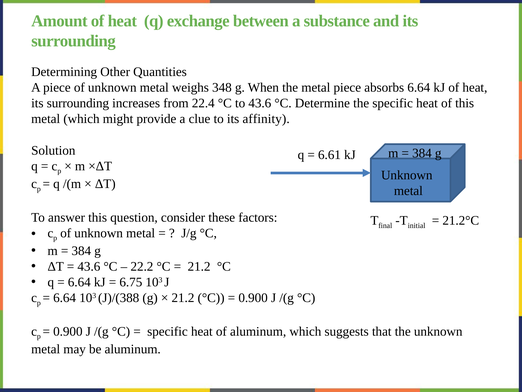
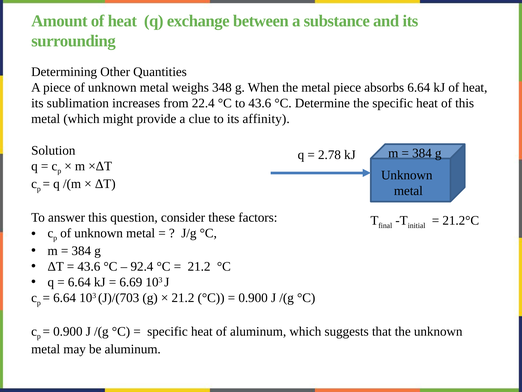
surrounding at (78, 103): surrounding -> sublimation
6.61: 6.61 -> 2.78
22.2: 22.2 -> 92.4
6.75: 6.75 -> 6.69
J)/(388: J)/(388 -> J)/(703
